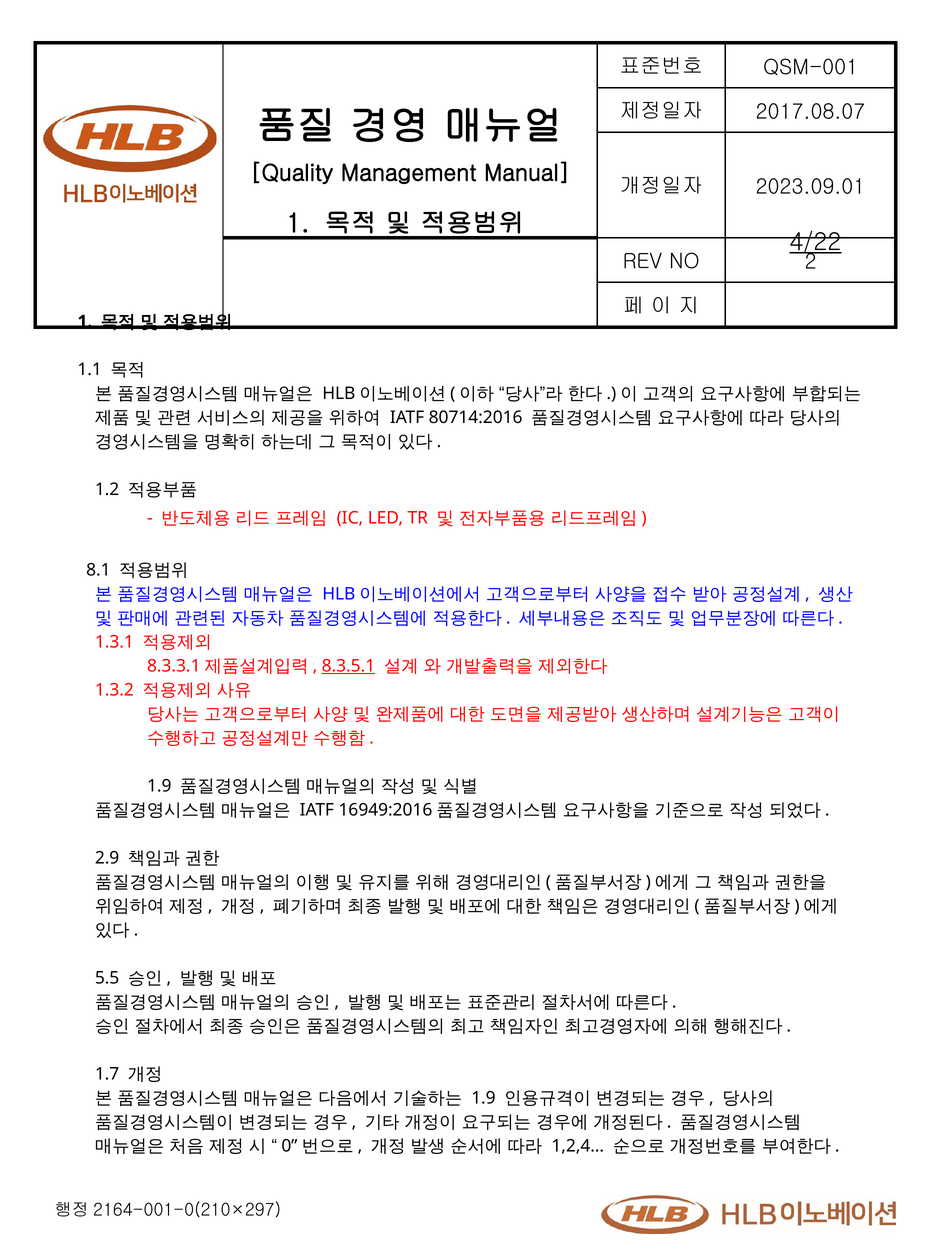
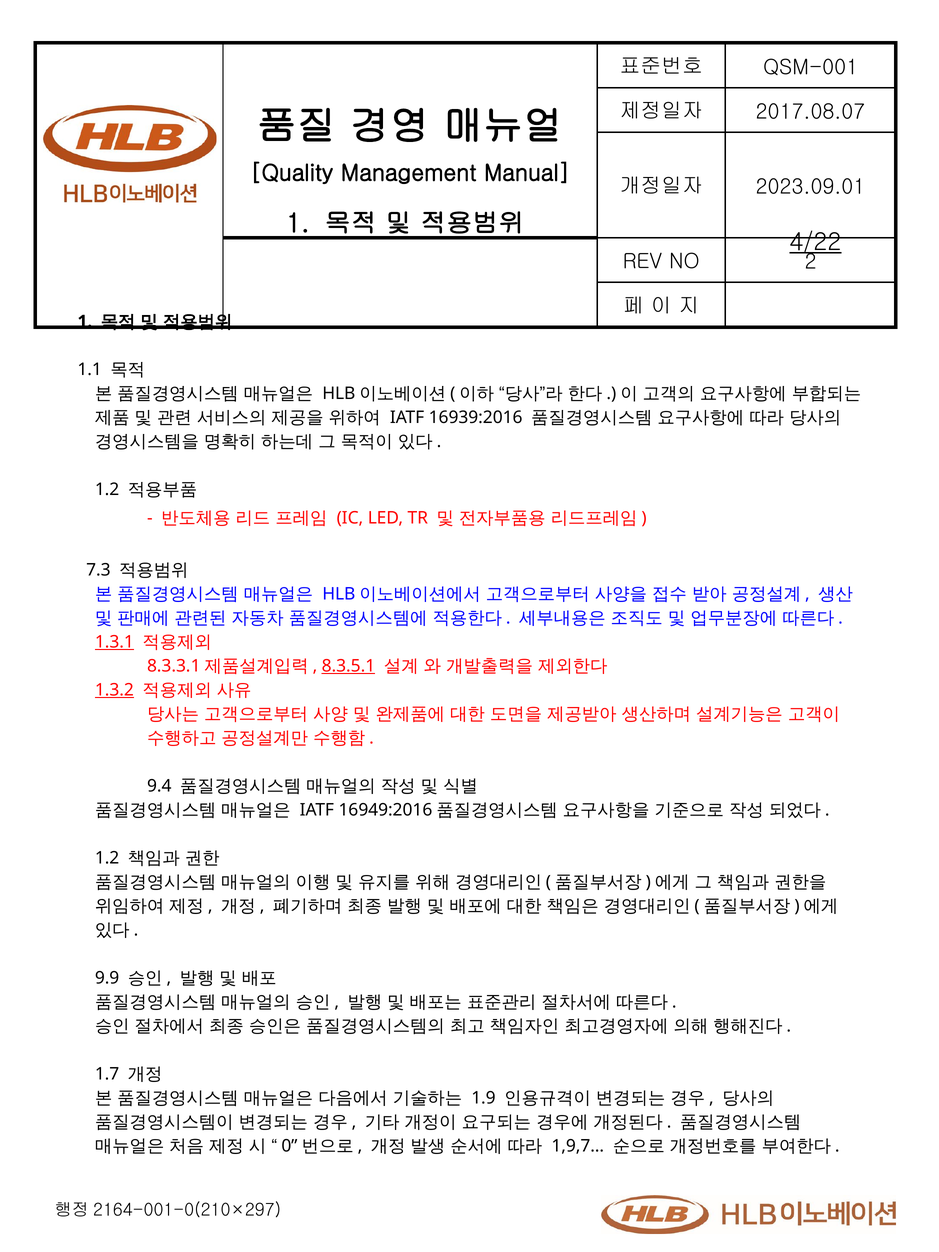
80714:2016: 80714:2016 -> 16939:2016
8.1: 8.1 -> 7.3
1.3.1 underline: none -> present
1.3.2 underline: none -> present
1.9 at (159, 786): 1.9 -> 9.4
2.9 at (107, 858): 2.9 -> 1.2
5.5: 5.5 -> 9.9
1,2,4…: 1,2,4… -> 1,9,7…
